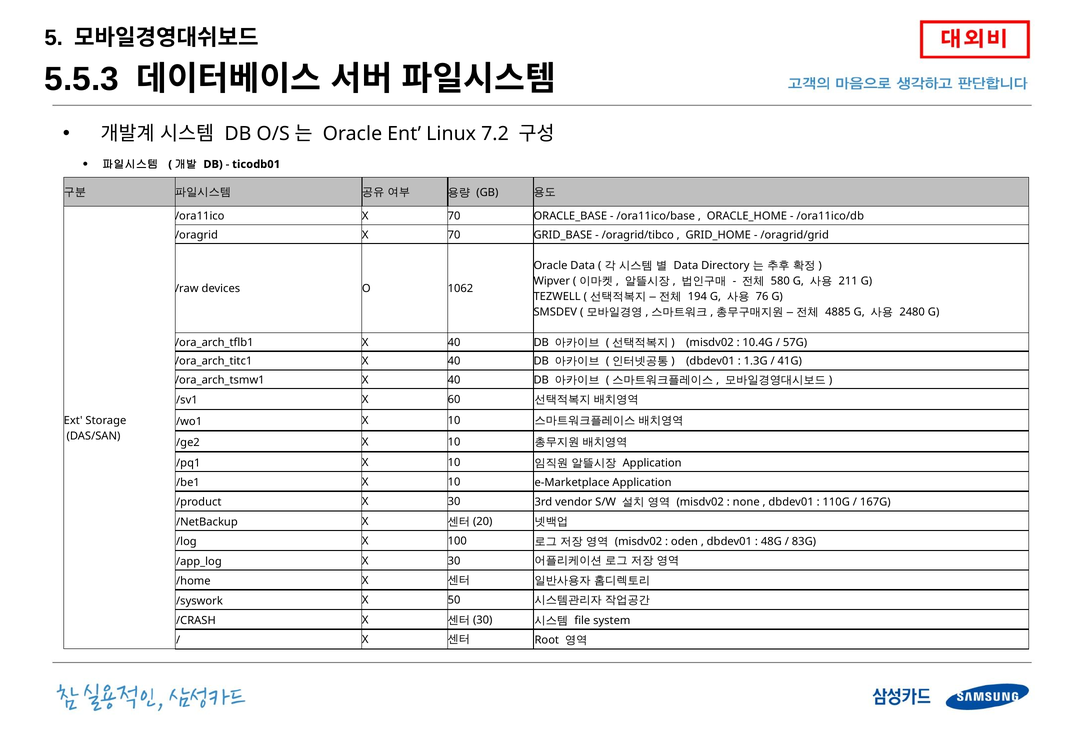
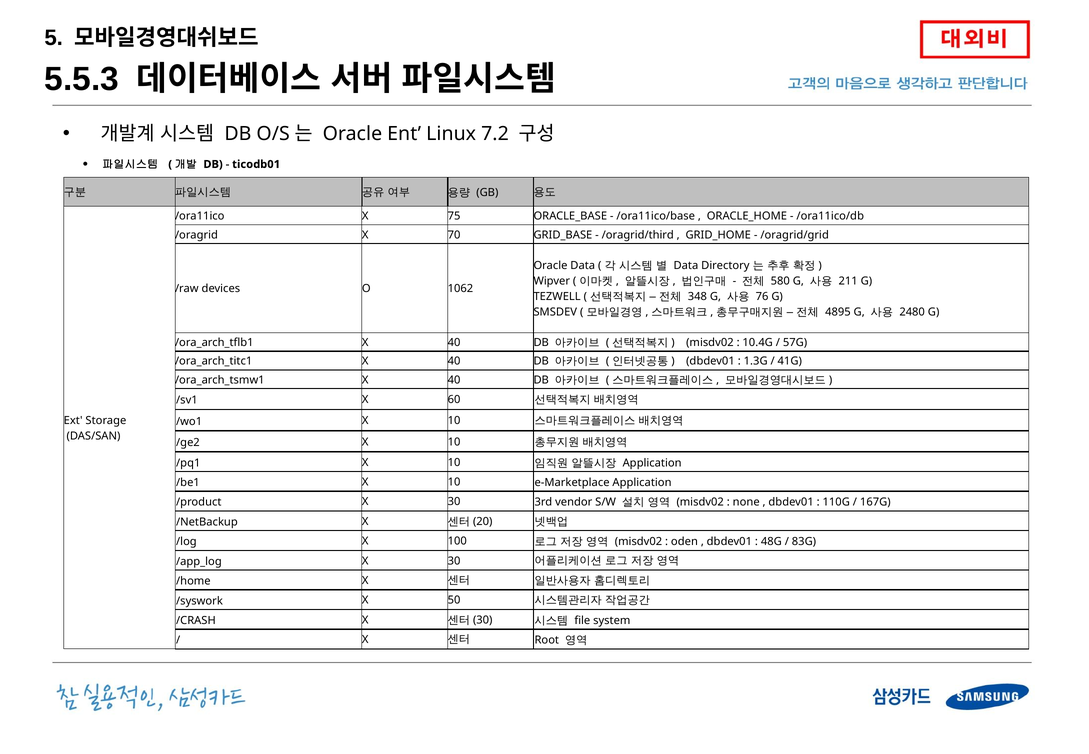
/ora11ico X 70: 70 -> 75
/oragrid/tibco: /oragrid/tibco -> /oragrid/third
194: 194 -> 348
4885: 4885 -> 4895
